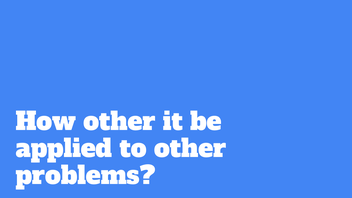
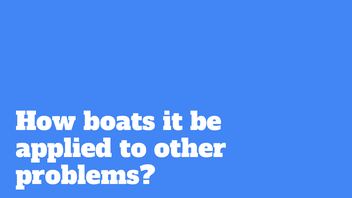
How other: other -> boats
